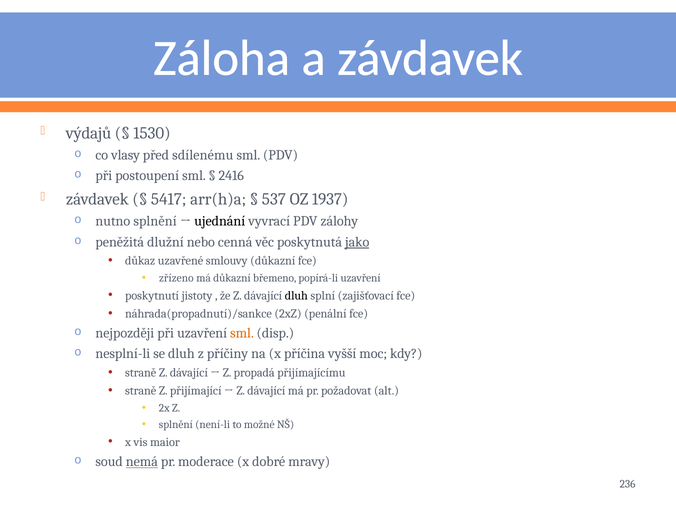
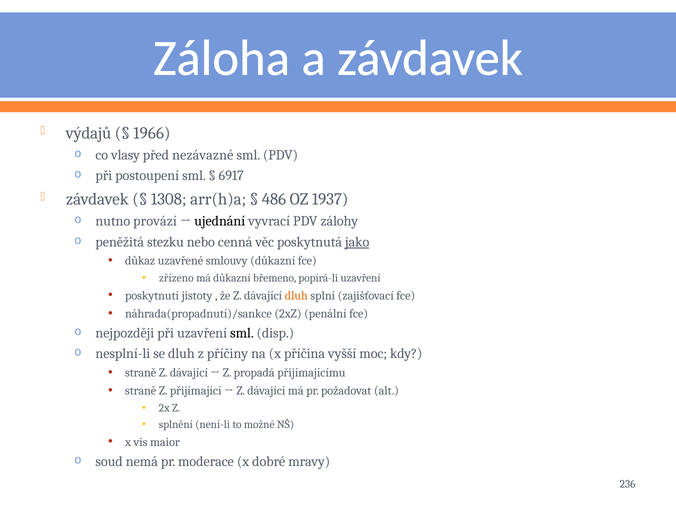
1530: 1530 -> 1966
sdílenému: sdílenému -> nezávazné
2416: 2416 -> 6917
5417: 5417 -> 1308
537: 537 -> 486
nutno splnění: splnění -> provází
dlužní: dlužní -> stezku
dluh at (296, 295) colour: black -> orange
sml at (242, 333) colour: orange -> black
nemá underline: present -> none
